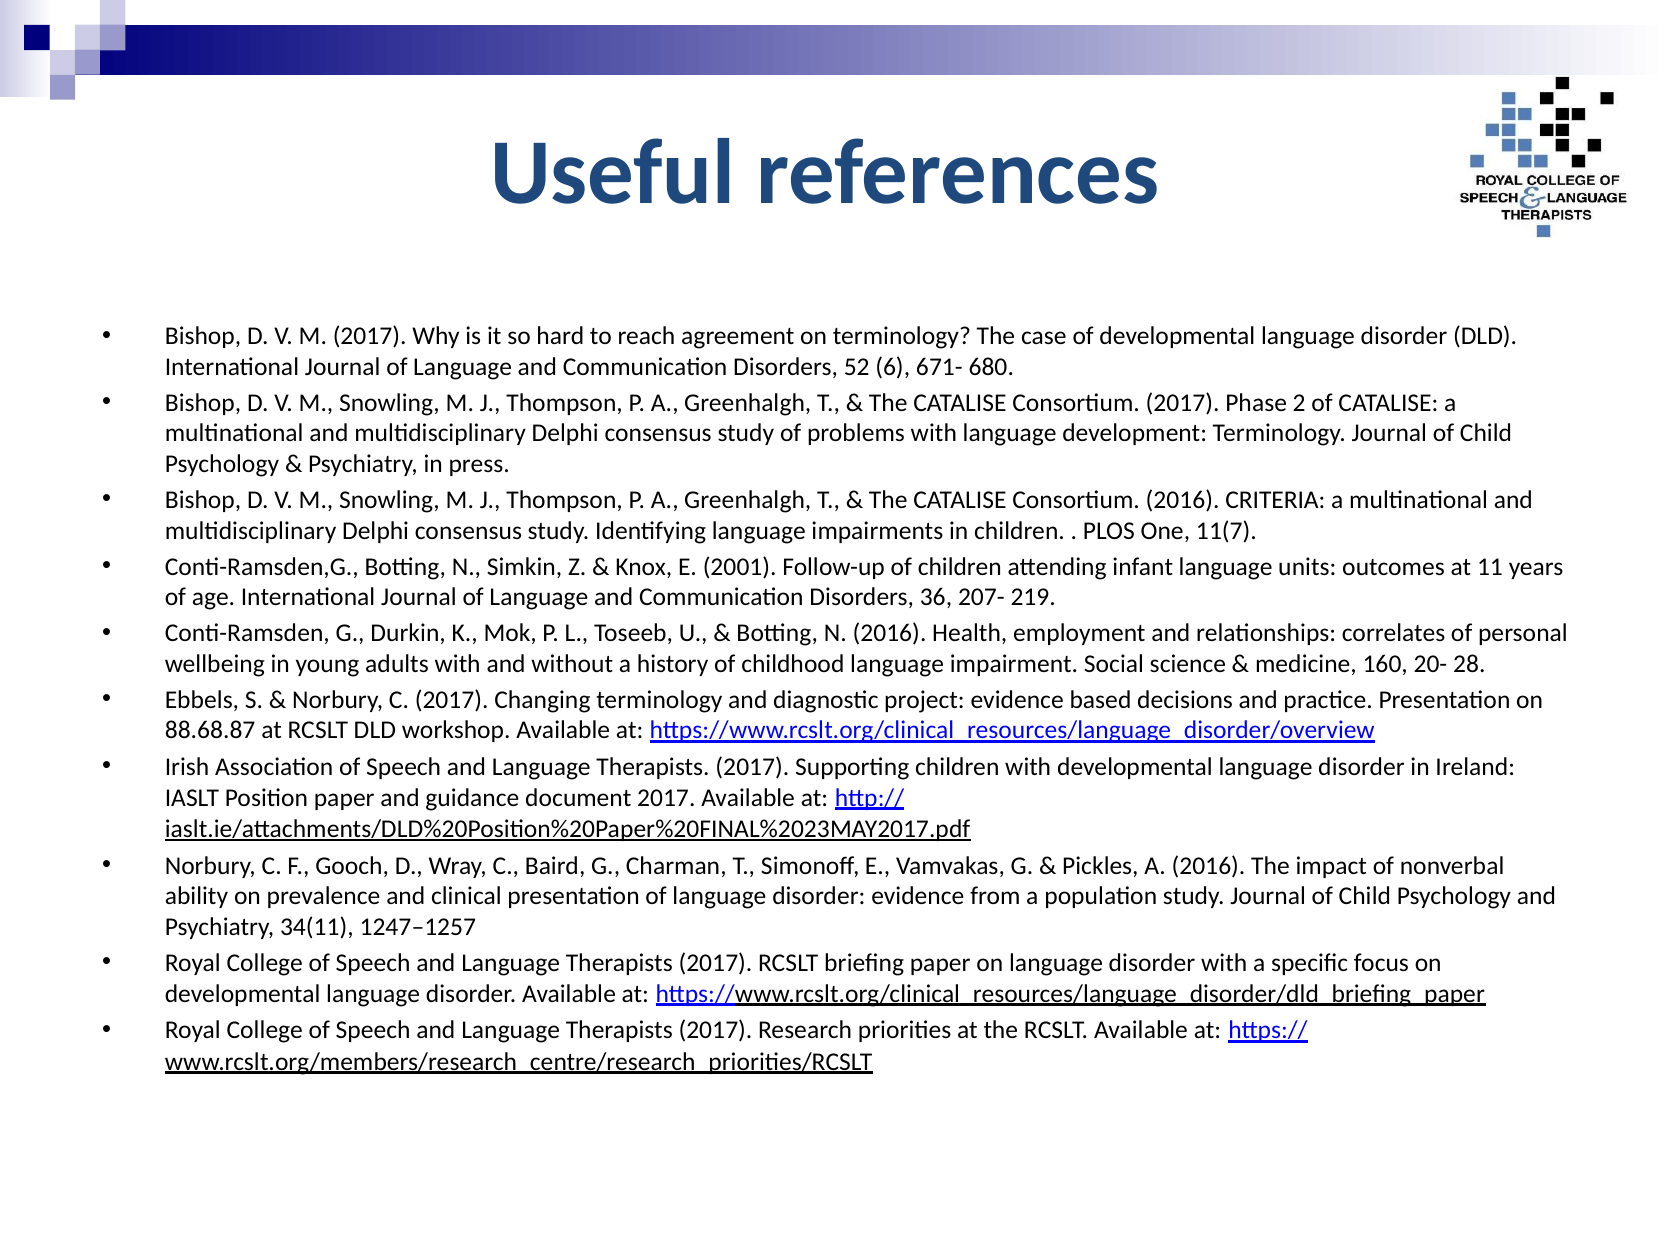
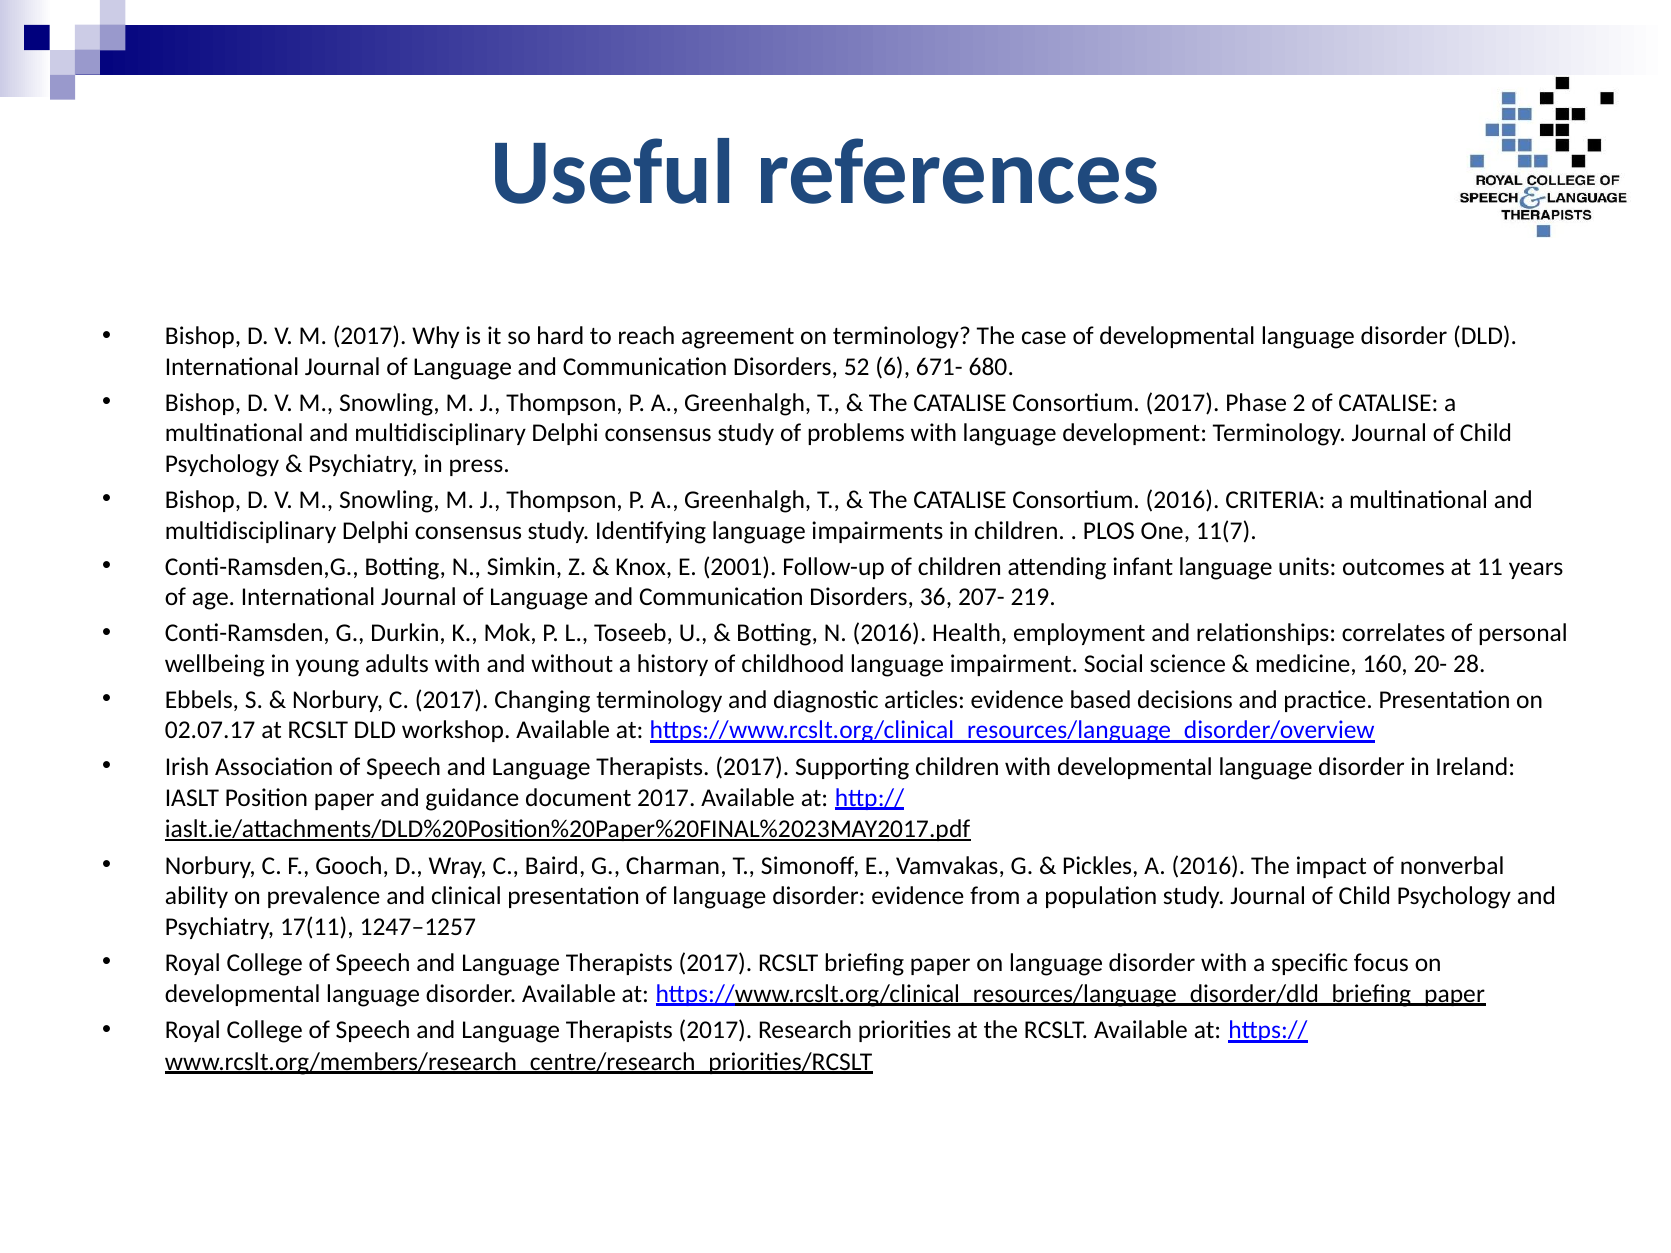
project: project -> articles
88.68.87: 88.68.87 -> 02.07.17
34(11: 34(11 -> 17(11
